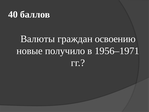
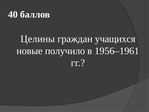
Валюты: Валюты -> Целины
освоению: освоению -> учащихся
1956–1971: 1956–1971 -> 1956–1961
